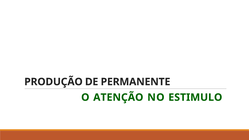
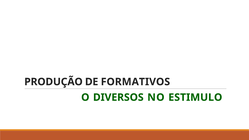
PERMANENTE: PERMANENTE -> FORMATIVOS
ATENÇÃO: ATENÇÃO -> DIVERSOS
